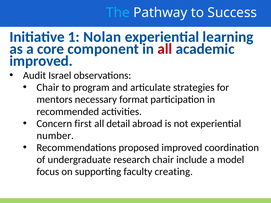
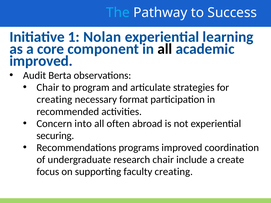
all at (165, 49) colour: red -> black
Israel: Israel -> Berta
mentors at (54, 100): mentors -> creating
first: first -> into
detail: detail -> often
number: number -> securing
proposed: proposed -> programs
model: model -> create
